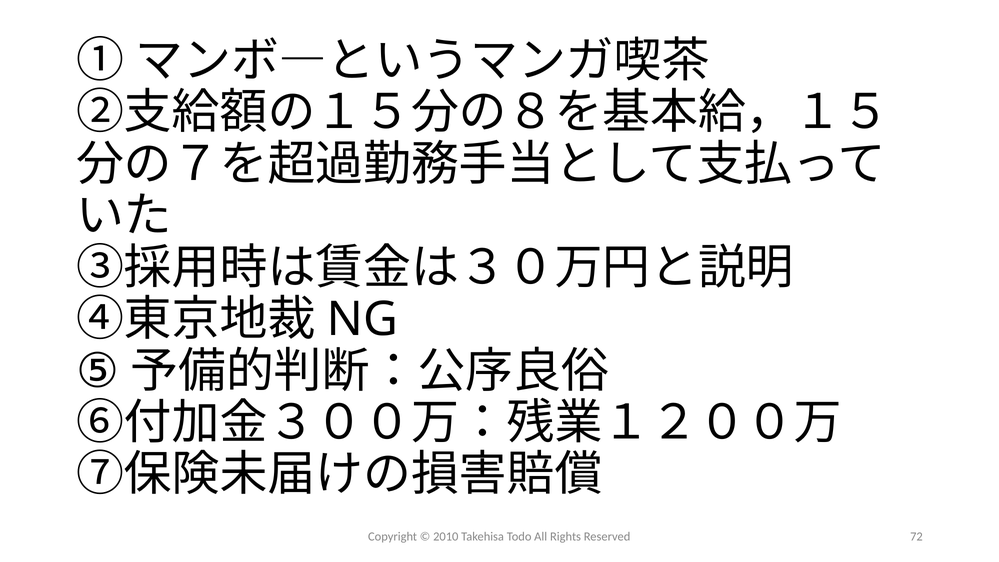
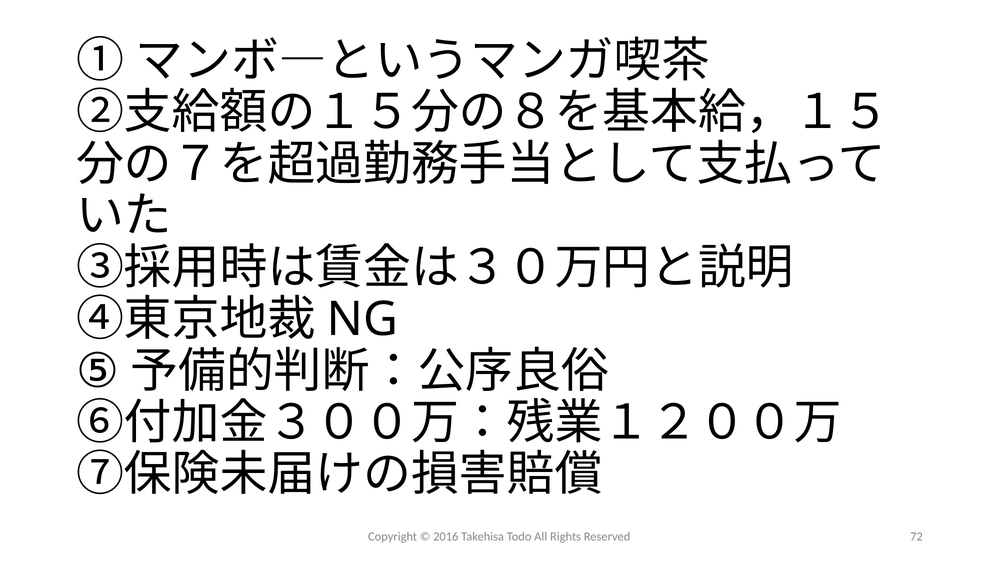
2010: 2010 -> 2016
